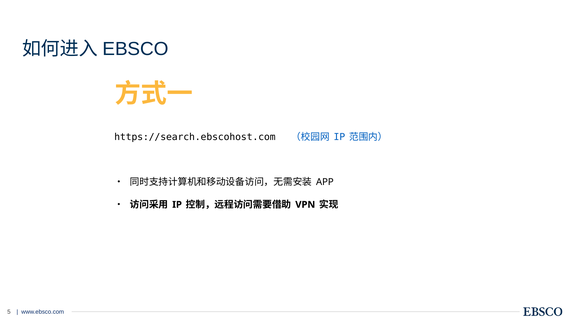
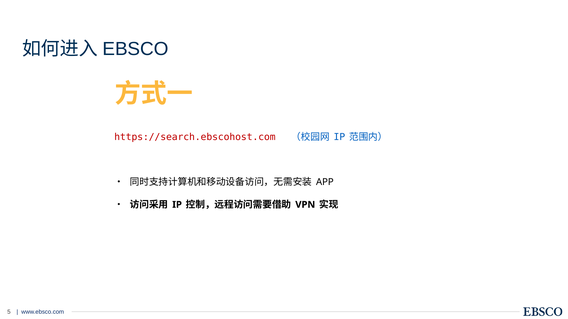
https://search.ebscohost.com colour: black -> red
